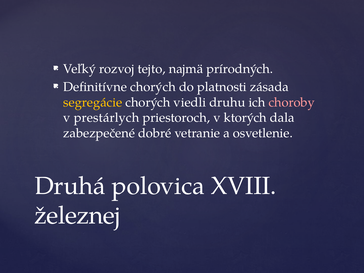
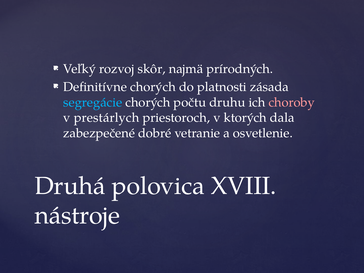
tejto: tejto -> skôr
segregácie colour: yellow -> light blue
viedli: viedli -> počtu
železnej: železnej -> nástroje
